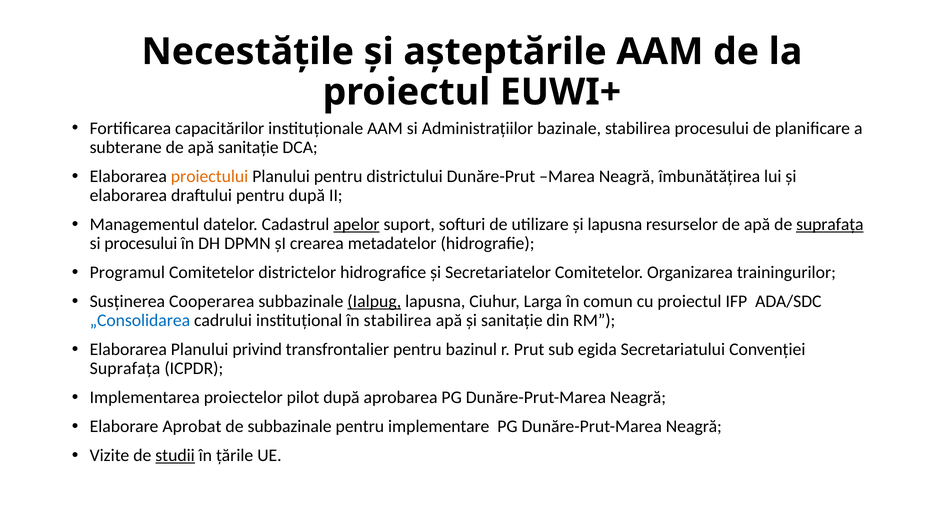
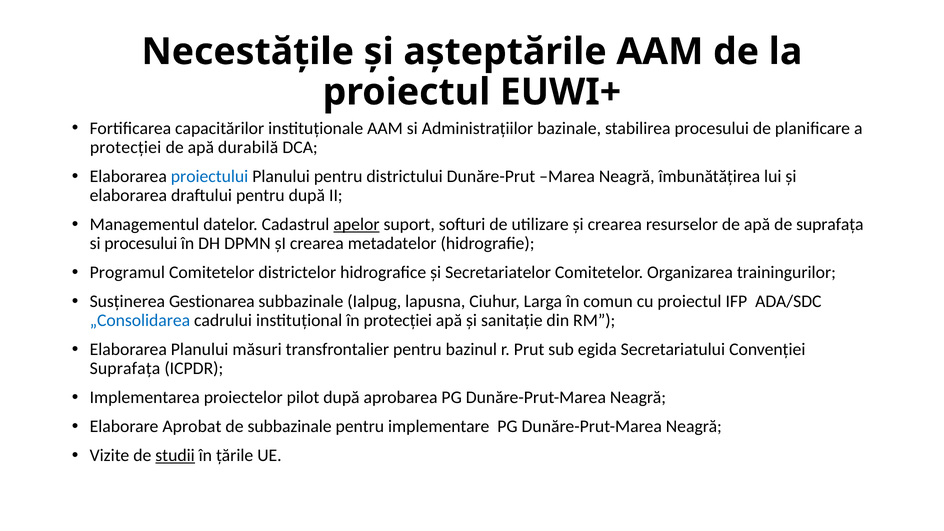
subterane at (126, 147): subterane -> protecției
apă sanitație: sanitație -> durabilă
proiectului colour: orange -> blue
utilizare și lapusna: lapusna -> crearea
suprafața at (830, 224) underline: present -> none
Cooperarea: Cooperarea -> Gestionarea
Ialpug underline: present -> none
în stabilirea: stabilirea -> protecției
privind: privind -> măsuri
